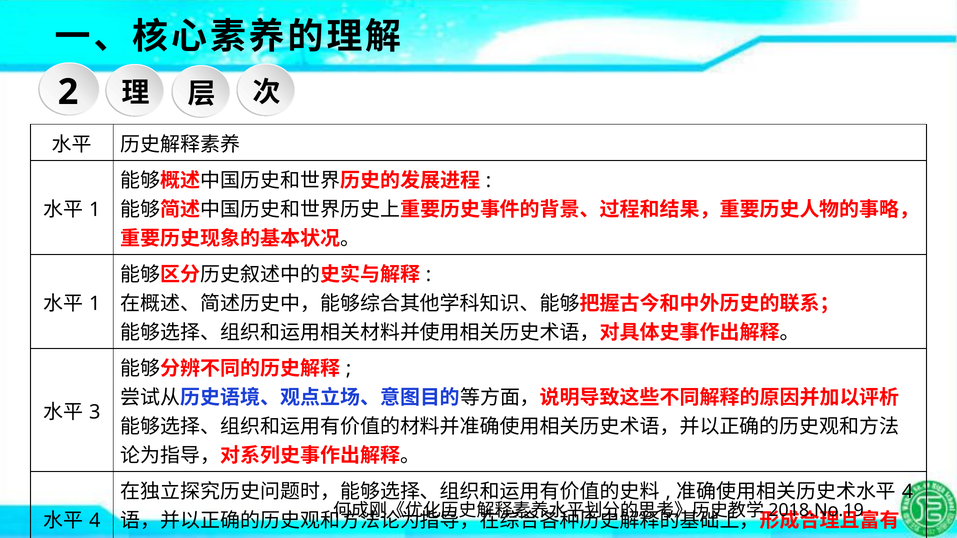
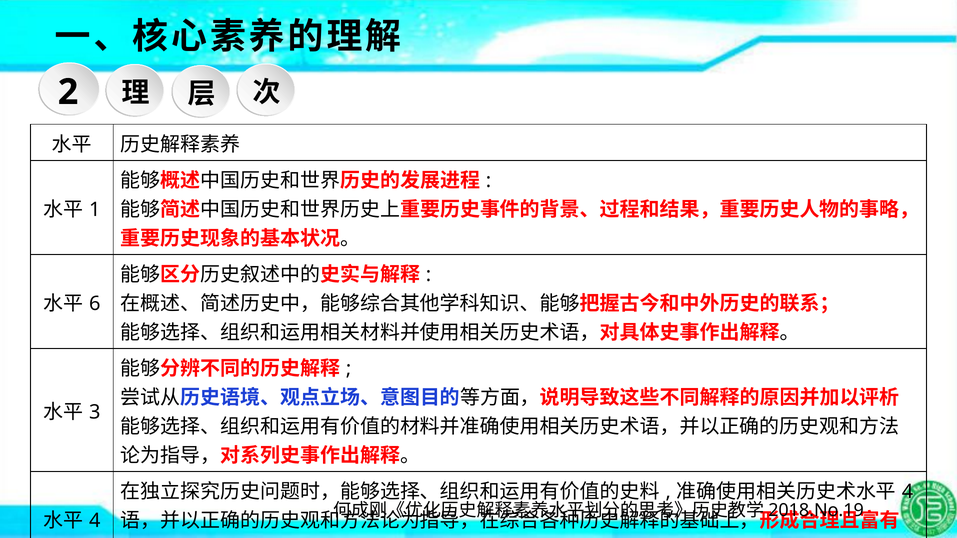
1 at (95, 304): 1 -> 6
